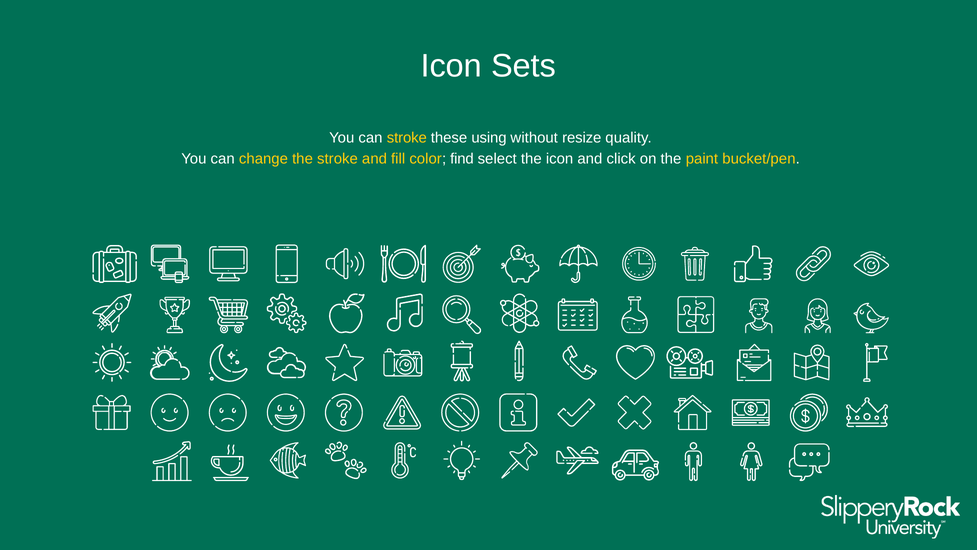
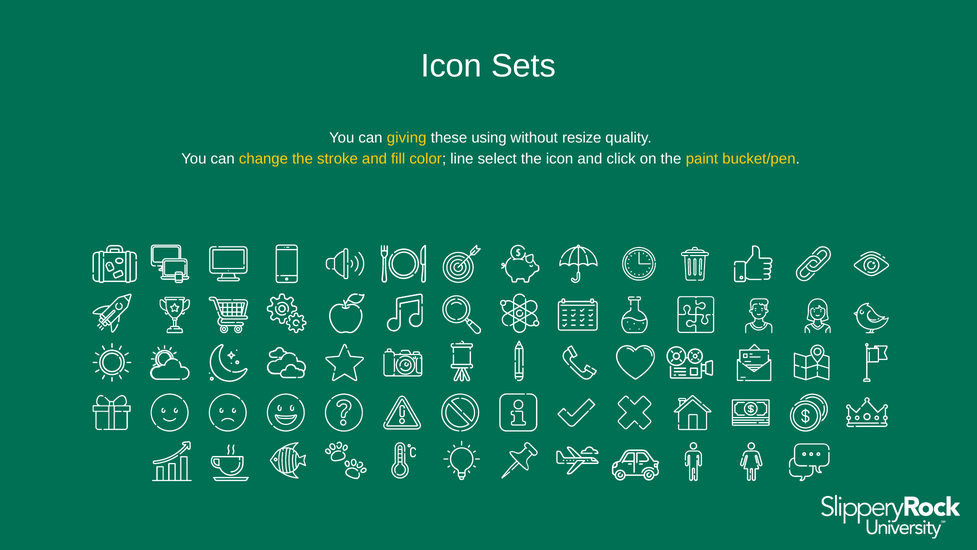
can stroke: stroke -> giving
find: find -> line
